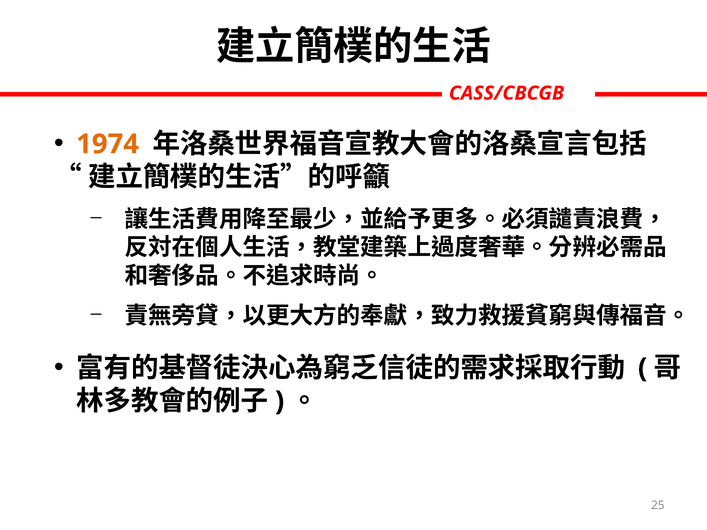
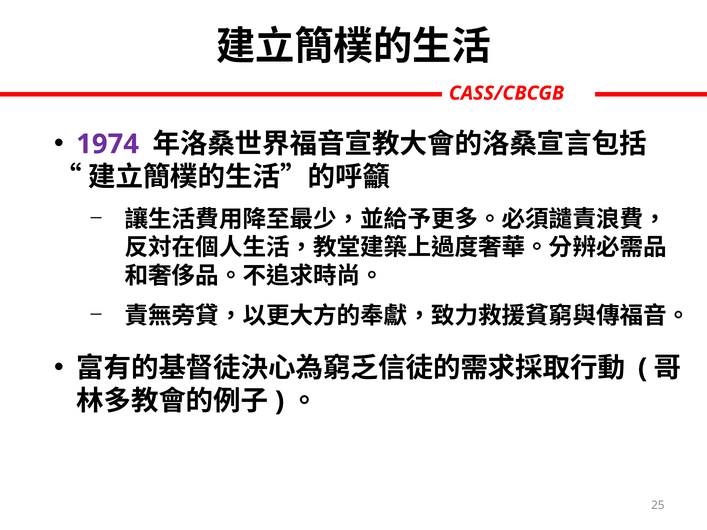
1974 colour: orange -> purple
